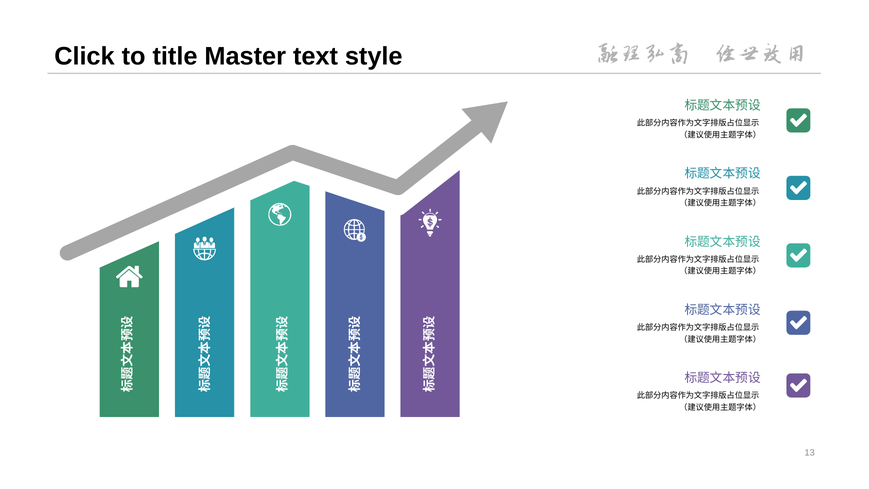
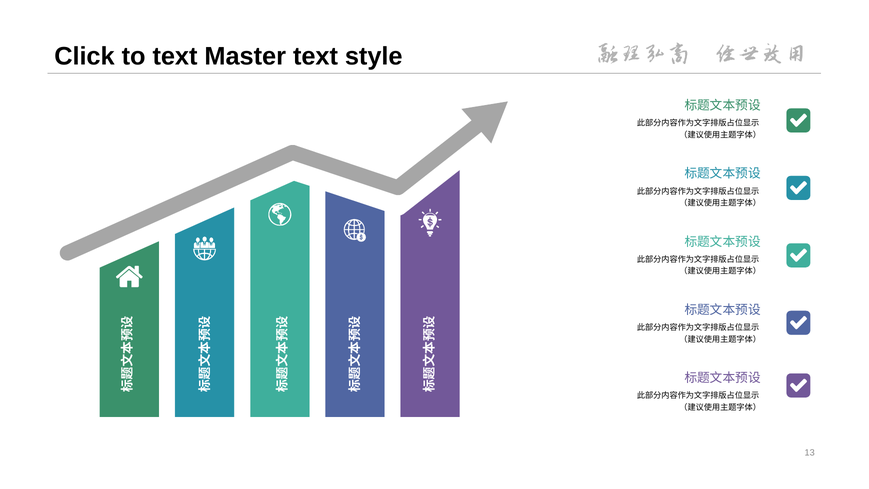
to title: title -> text
